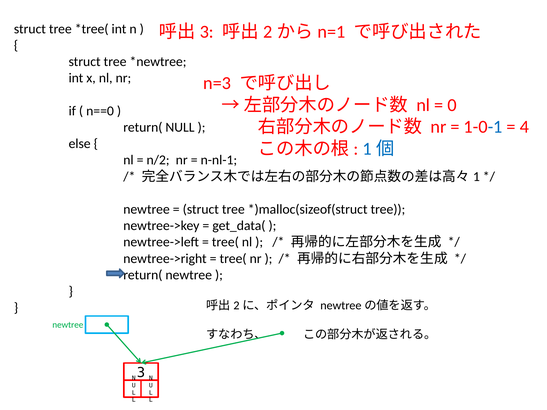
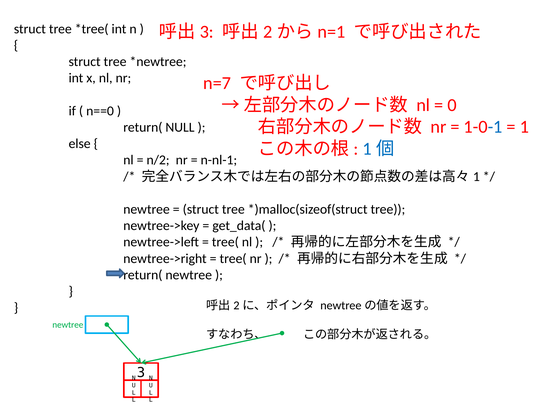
n=3: n=3 -> n=7
4: 4 -> 1
